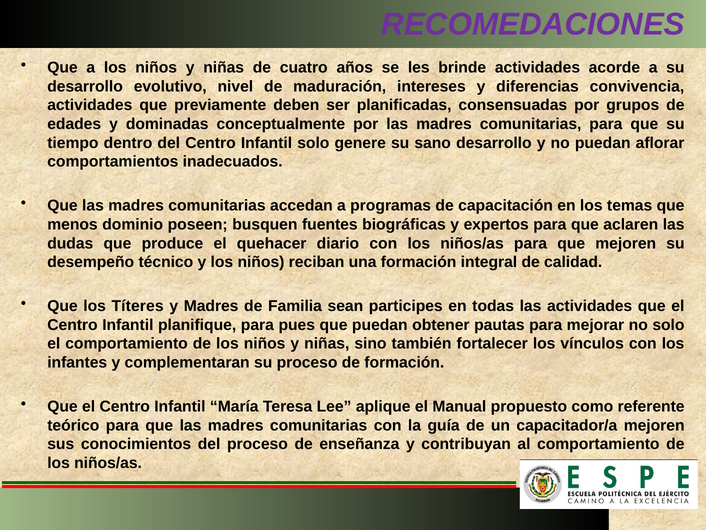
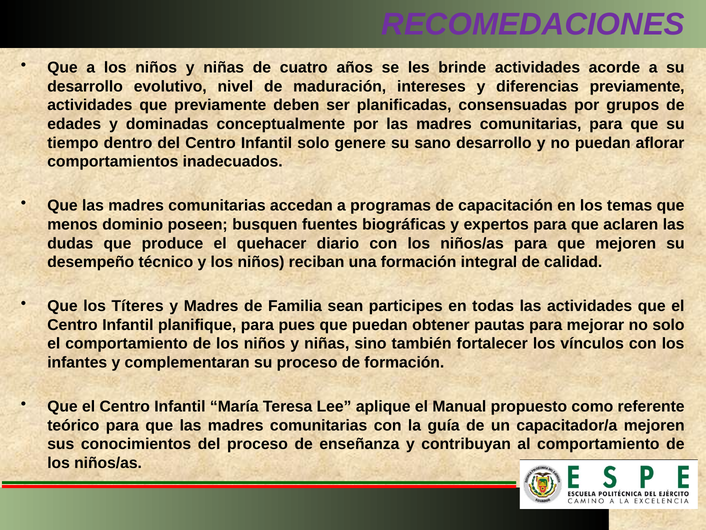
diferencias convivencia: convivencia -> previamente
